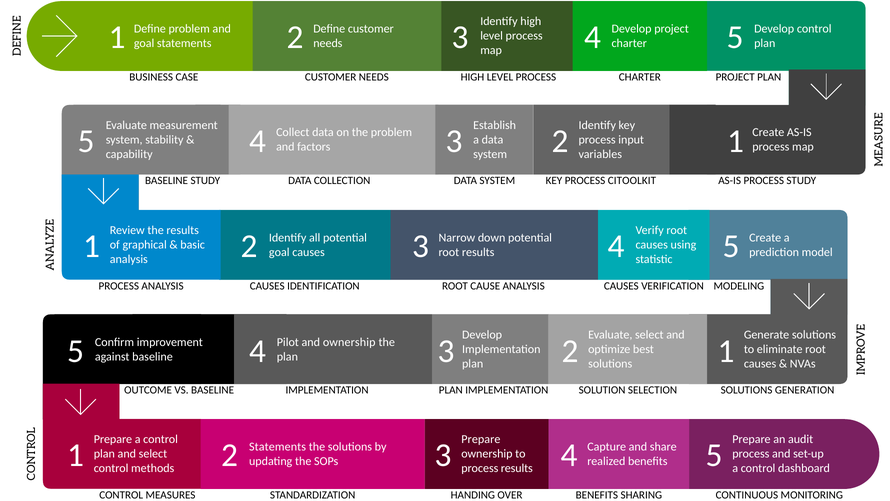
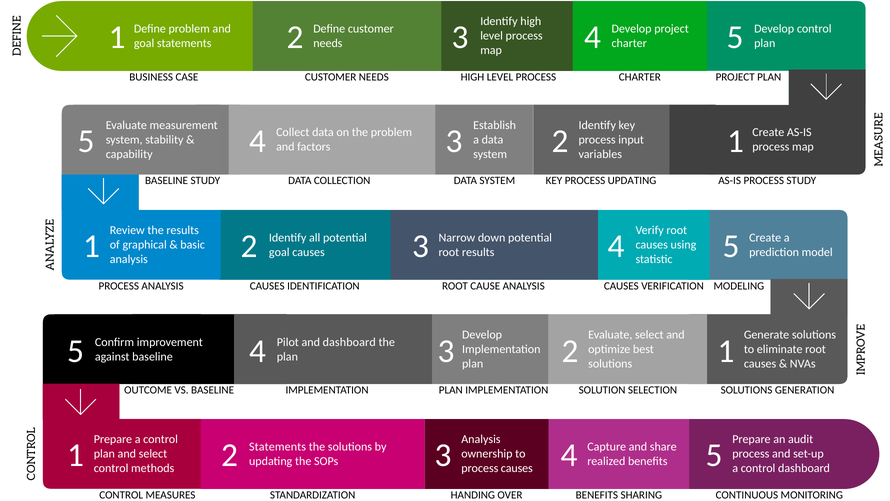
PROCESS CITOOLKIT: CITOOLKIT -> UPDATING
and ownership: ownership -> dashboard
Prepare at (481, 439): Prepare -> Analysis
process results: results -> causes
